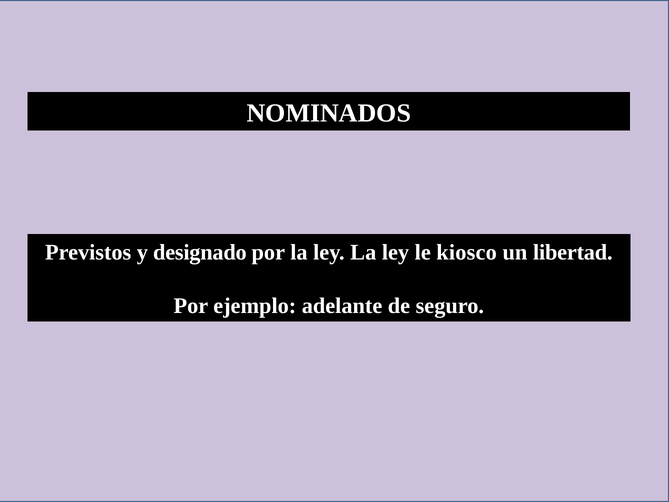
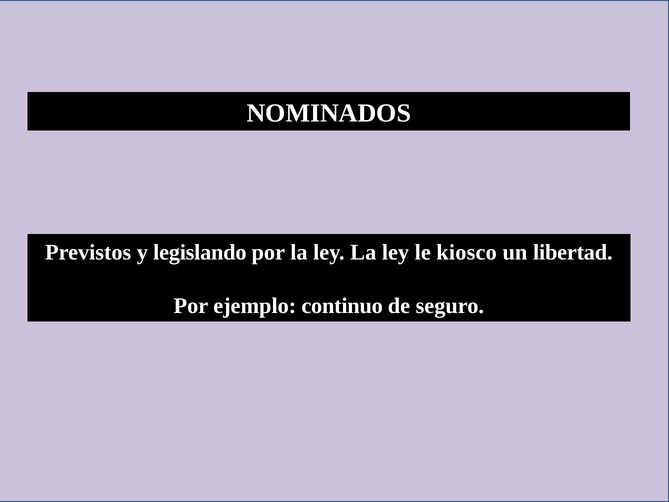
designado: designado -> legislando
adelante: adelante -> continuo
